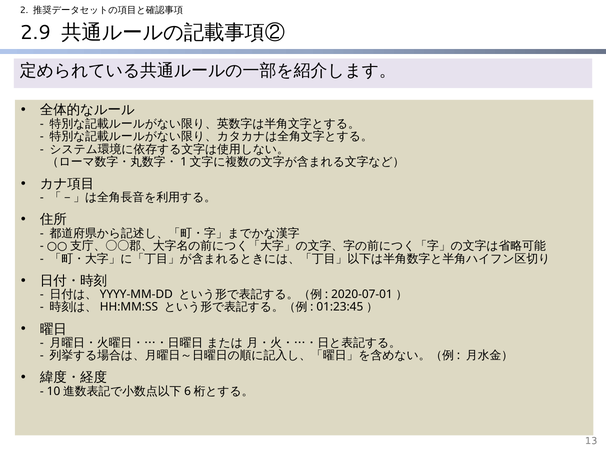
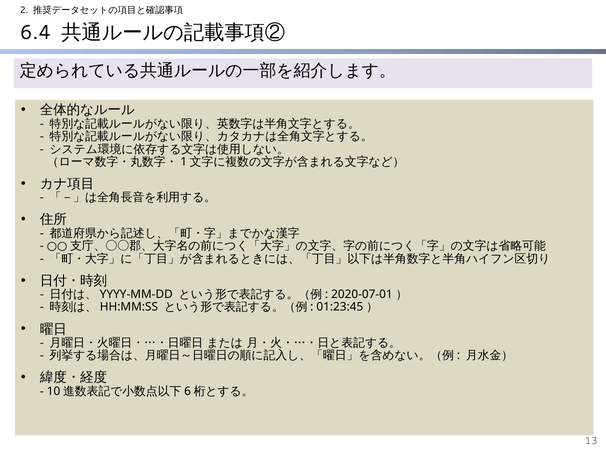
2.9: 2.9 -> 6.4
